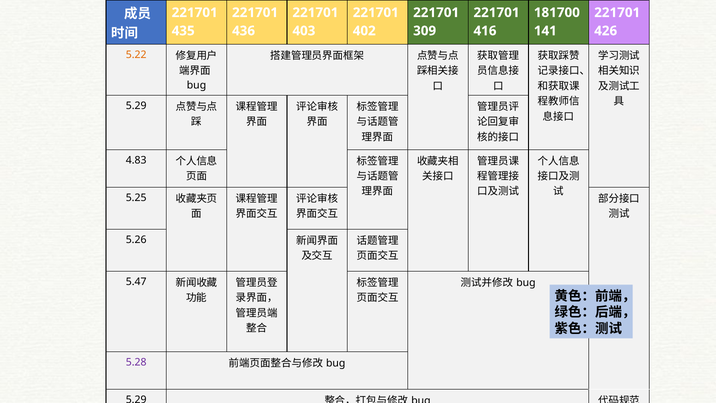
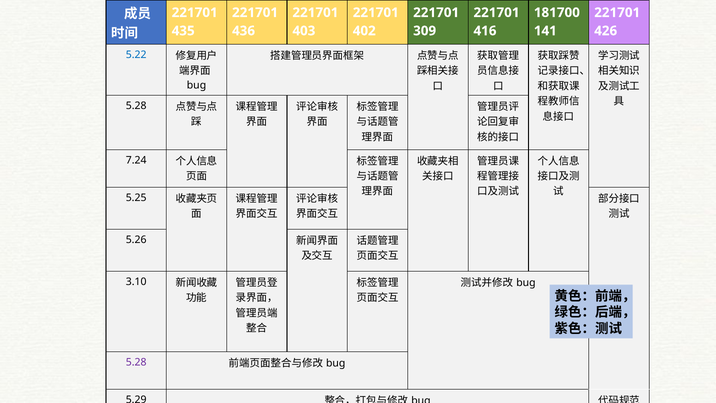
5.22 colour: orange -> blue
5.29 at (136, 106): 5.29 -> 5.28
4.83: 4.83 -> 7.24
5.47: 5.47 -> 3.10
